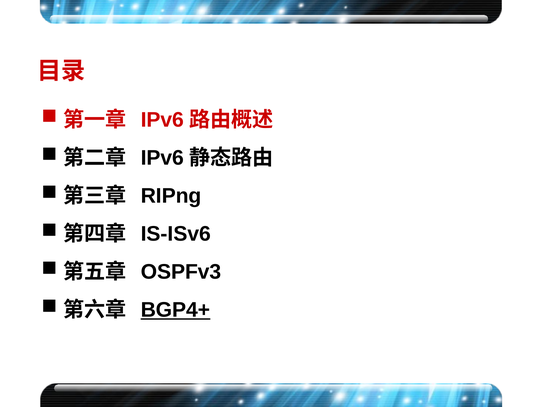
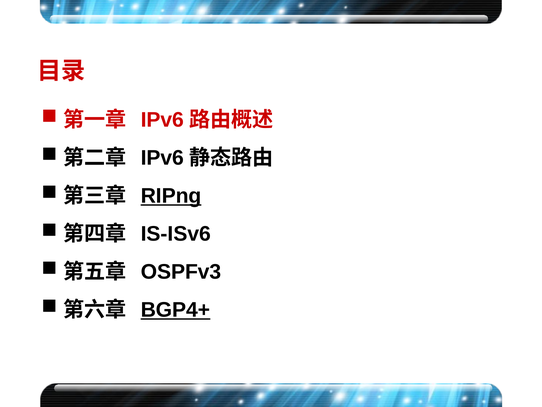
RIPng underline: none -> present
